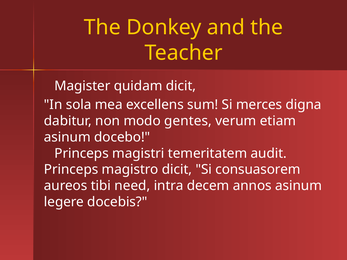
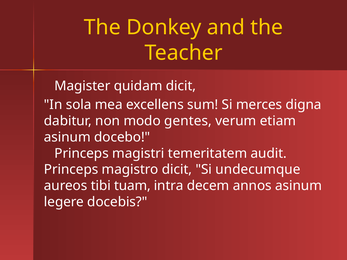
consuasorem: consuasorem -> undecumque
need: need -> tuam
